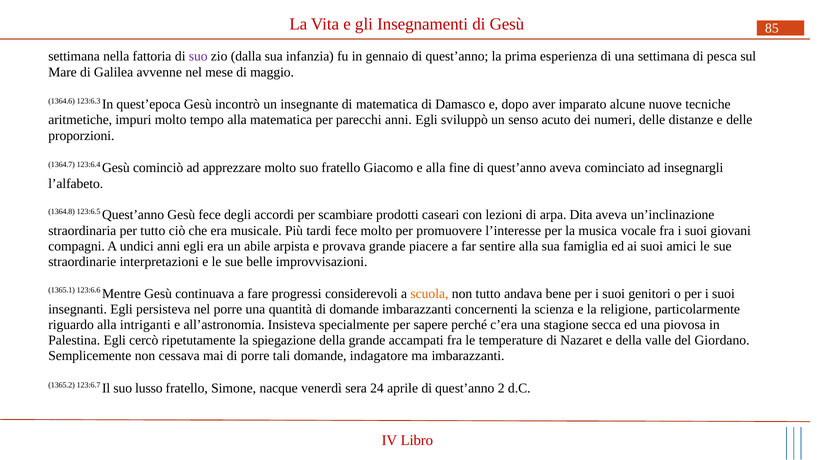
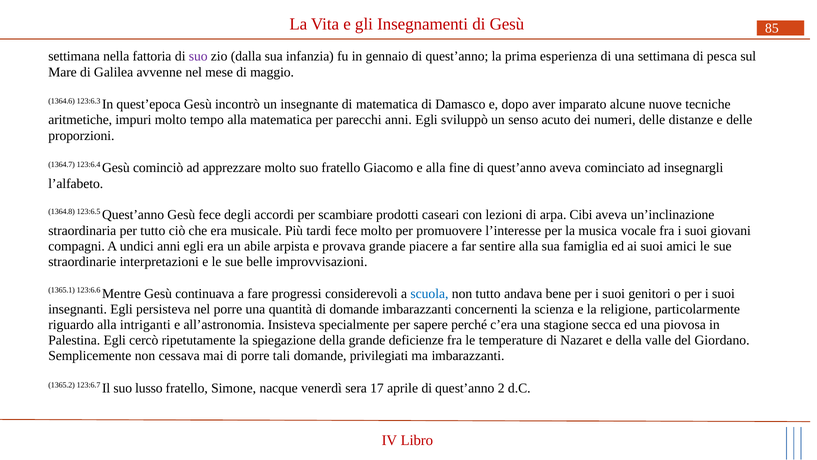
Dita: Dita -> Cibi
scuola colour: orange -> blue
accampati: accampati -> deficienze
indagatore: indagatore -> privilegiati
24: 24 -> 17
